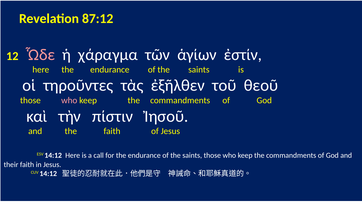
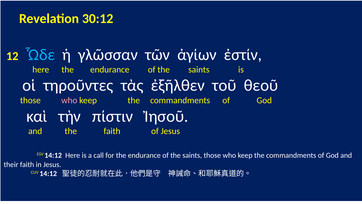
87:12: 87:12 -> 30:12
Ὧδε colour: pink -> light blue
χάραγμα: χάραγμα -> γλῶσσαν
